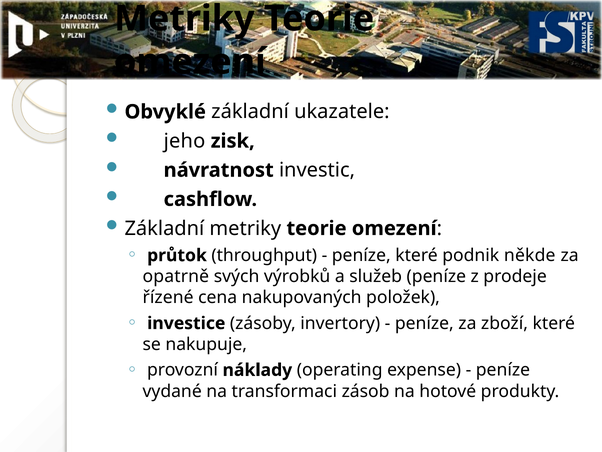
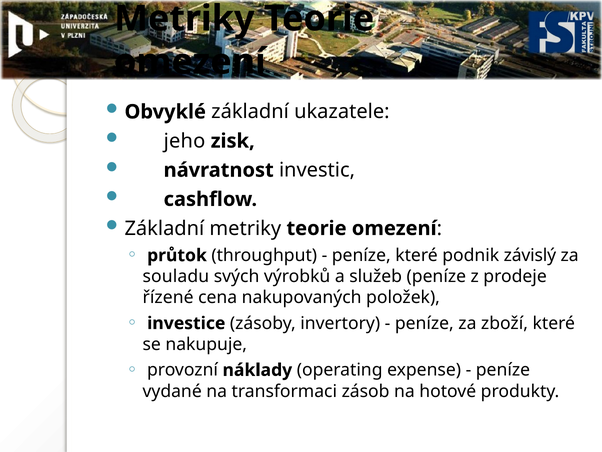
někde: někde -> závislý
opatrně: opatrně -> souladu
